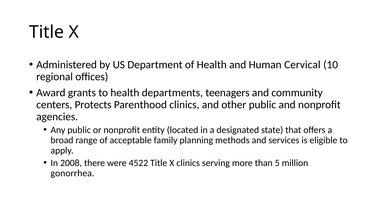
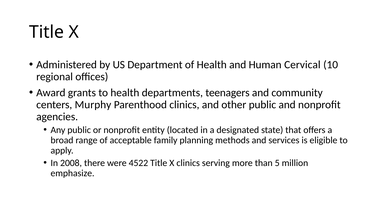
Protects: Protects -> Murphy
gonorrhea: gonorrhea -> emphasize
